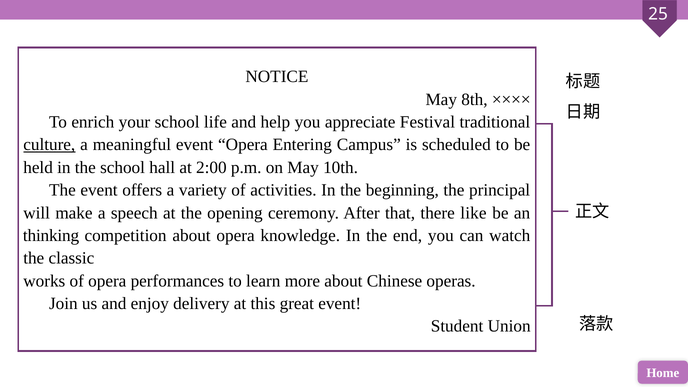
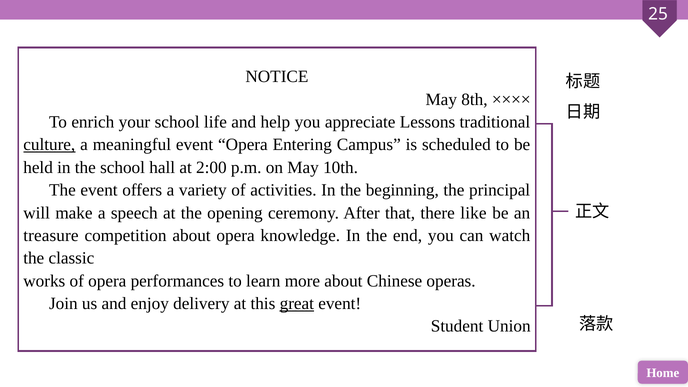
Festival: Festival -> Lessons
thinking: thinking -> treasure
great underline: none -> present
